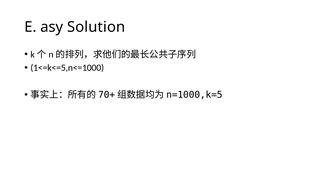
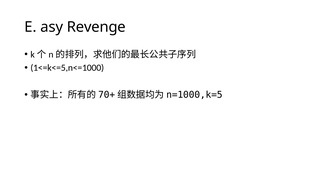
Solution: Solution -> Revenge
